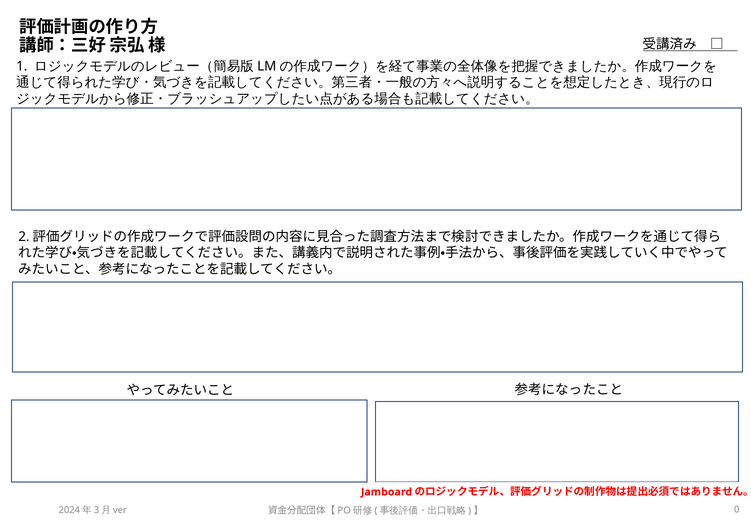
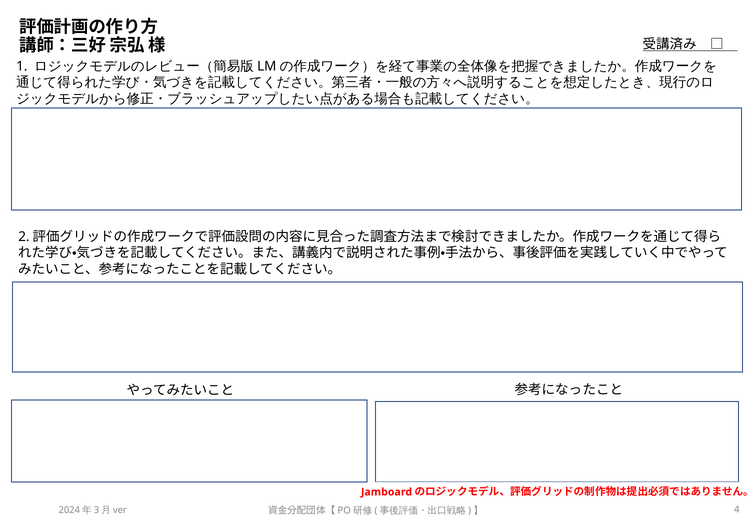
0: 0 -> 4
